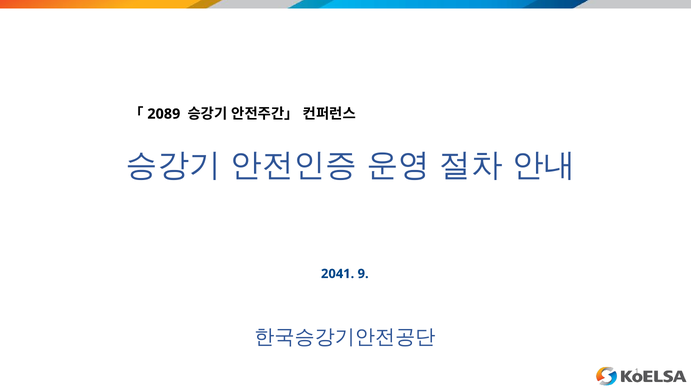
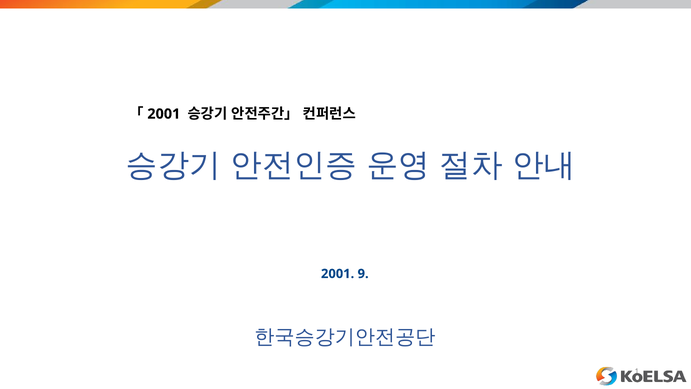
2089 at (164, 114): 2089 -> 2001
2041 at (338, 274): 2041 -> 2001
